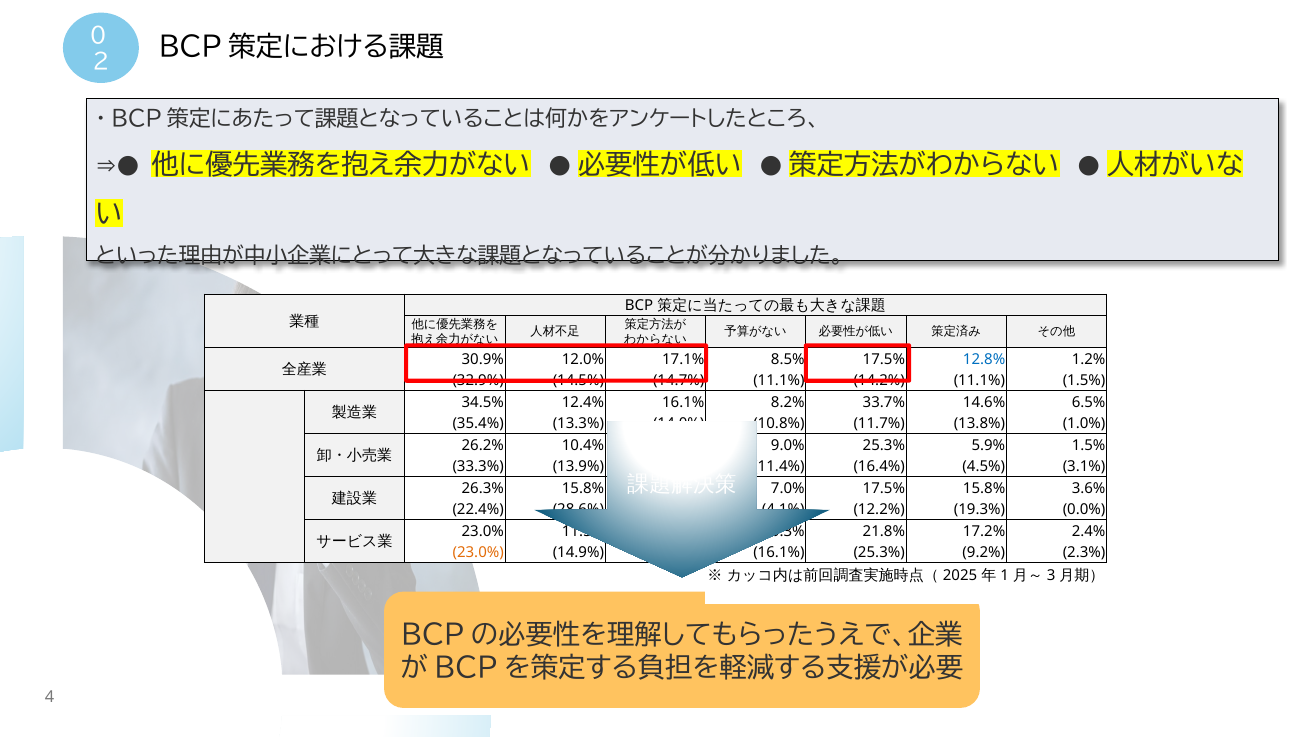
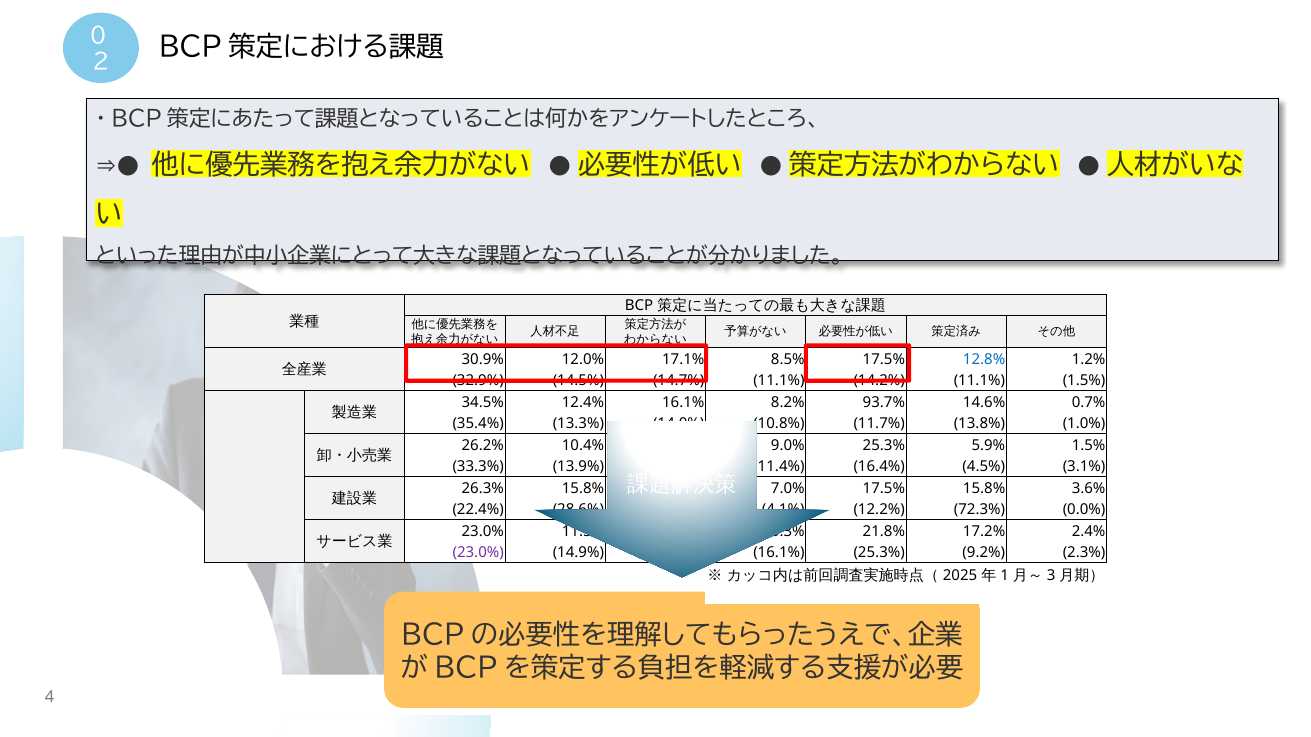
33.7%: 33.7% -> 93.7%
6.5%: 6.5% -> 0.7%
19.3%: 19.3% -> 72.3%
23.0% at (478, 553) colour: orange -> purple
